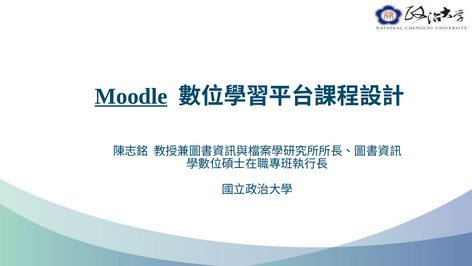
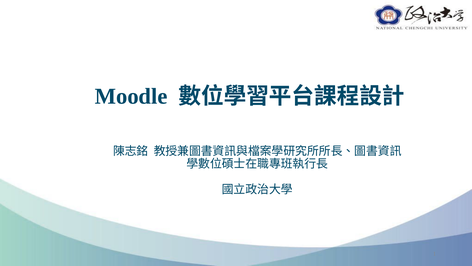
Moodle underline: present -> none
